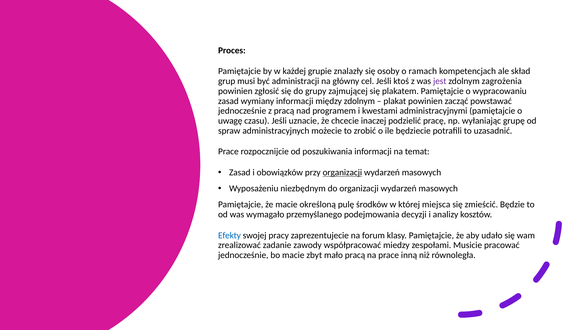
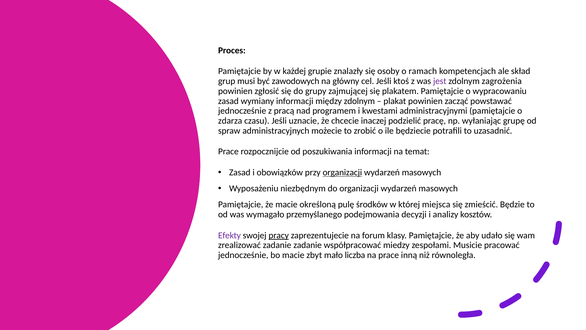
administracji: administracji -> zawodowych
uwagę: uwagę -> zdarza
Efekty colour: blue -> purple
pracy underline: none -> present
zadanie zawody: zawody -> zadanie
mało pracą: pracą -> liczba
